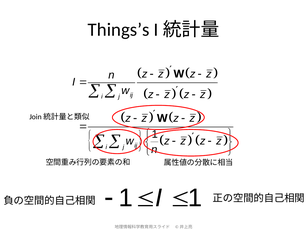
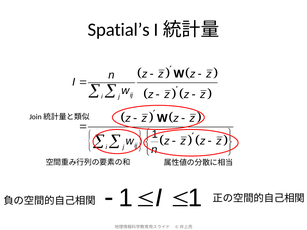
Things’s: Things’s -> Spatial’s
